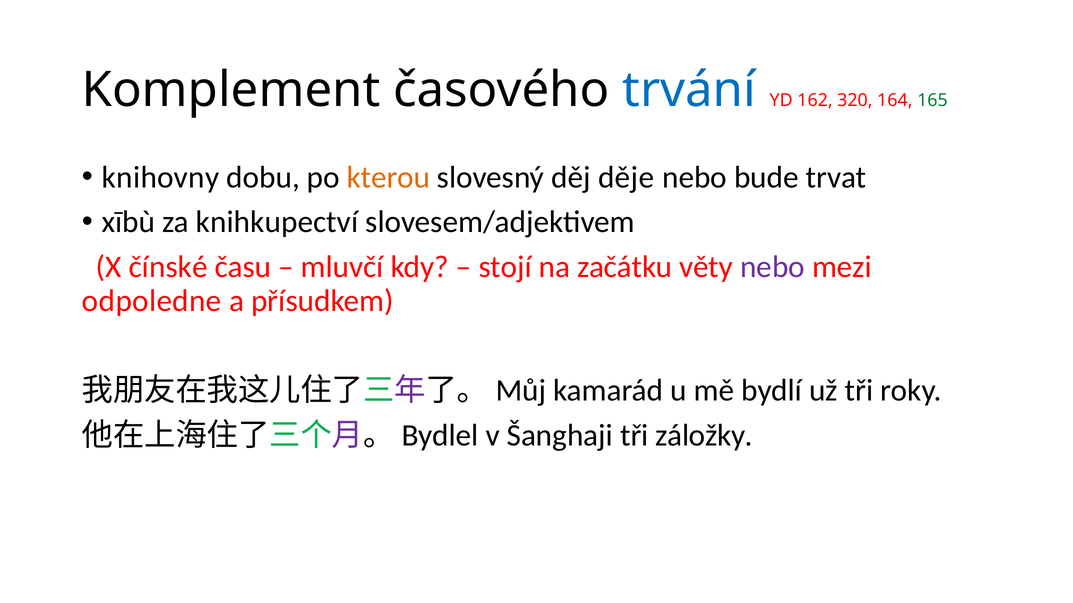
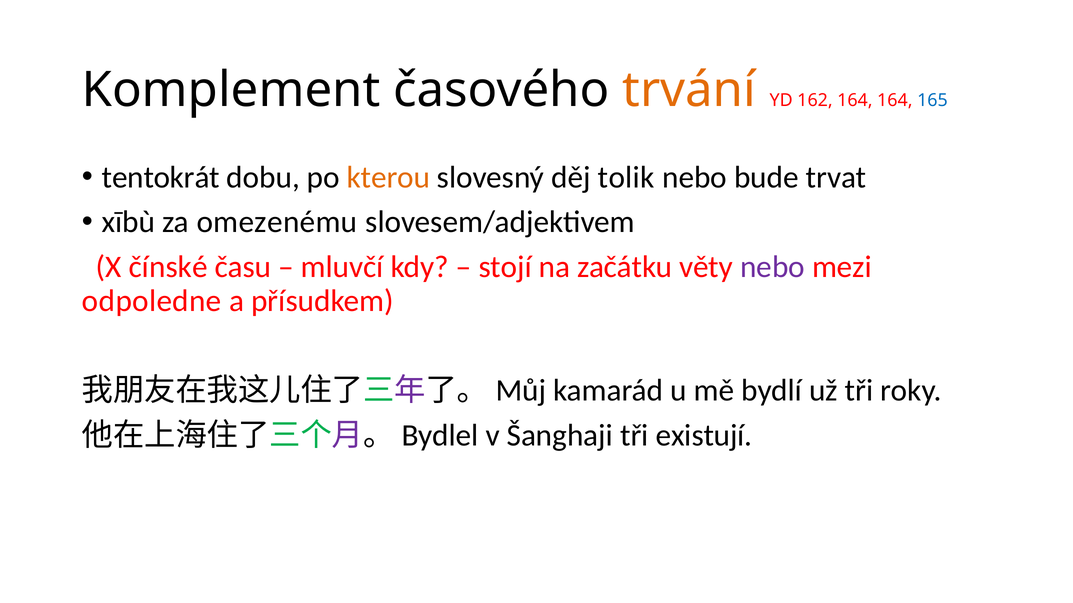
trvání colour: blue -> orange
162 320: 320 -> 164
165 colour: green -> blue
knihovny: knihovny -> tentokrát
děje: děje -> tolik
knihkupectví: knihkupectví -> omezenému
záložky: záložky -> existují
